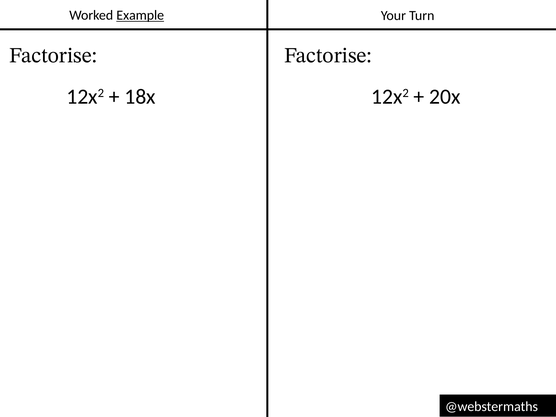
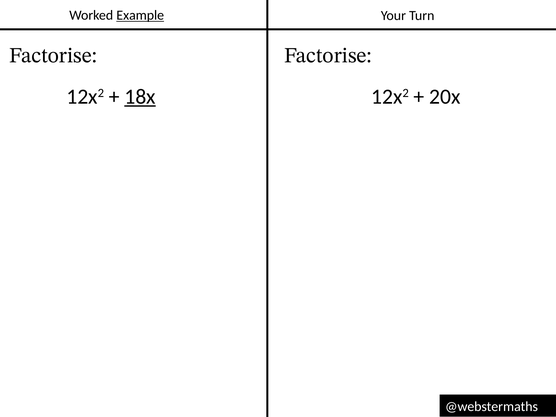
18x underline: none -> present
